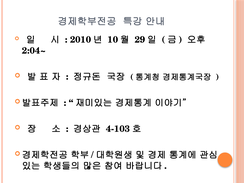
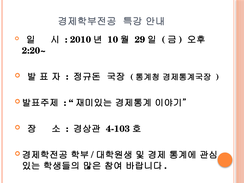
2:04~: 2:04~ -> 2:20~
